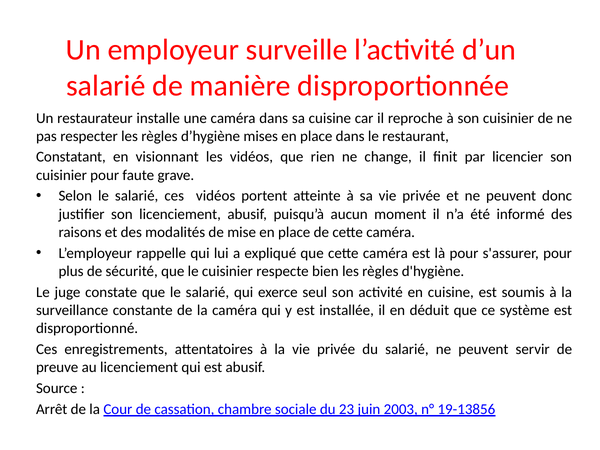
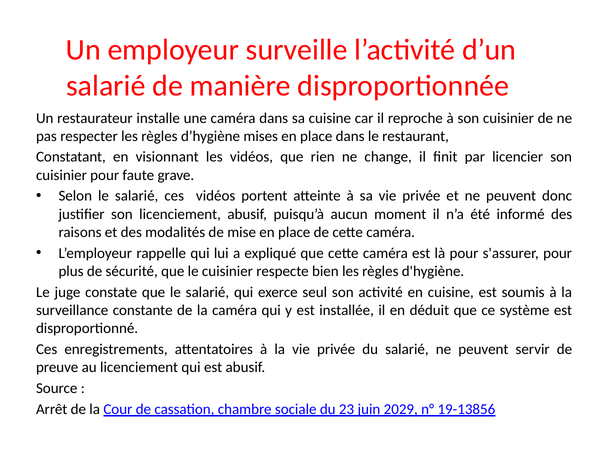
2003: 2003 -> 2029
